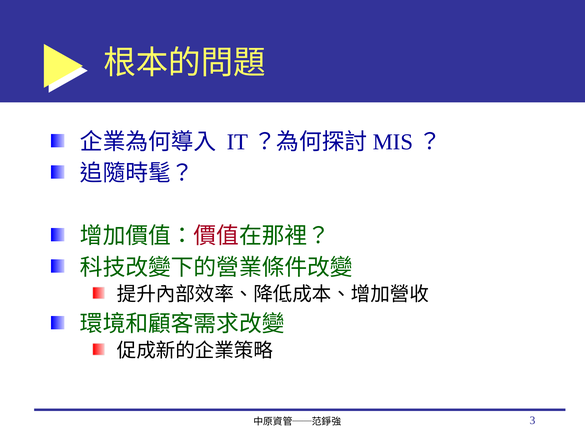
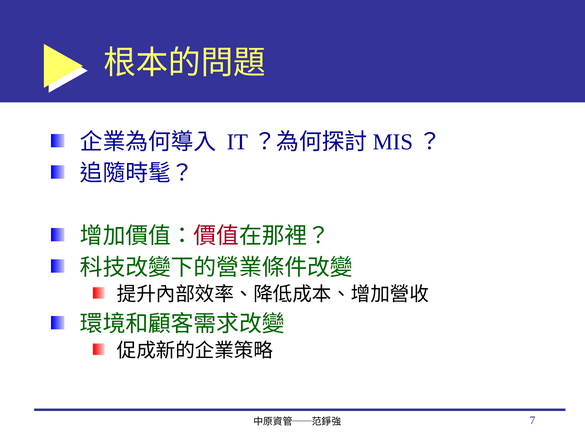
3: 3 -> 7
